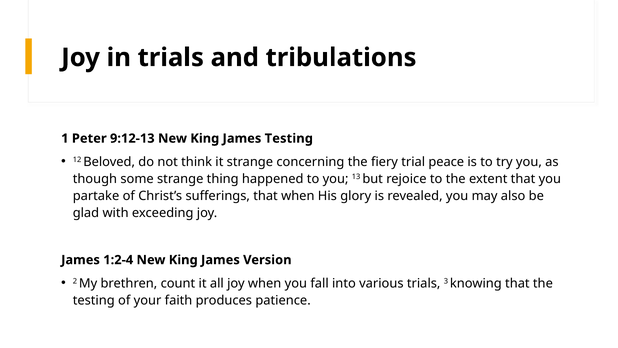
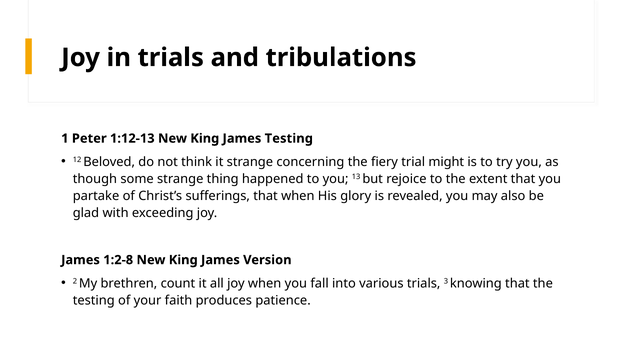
9:12-13: 9:12-13 -> 1:12-13
peace: peace -> might
1:2-4: 1:2-4 -> 1:2-8
